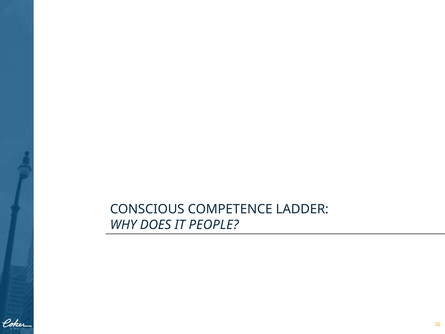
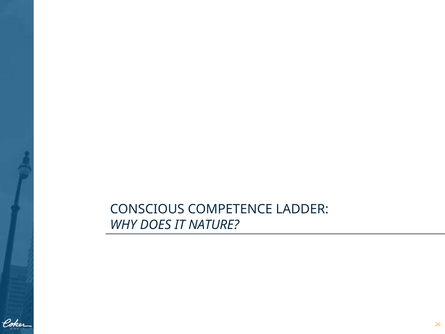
PEOPLE: PEOPLE -> NATURE
